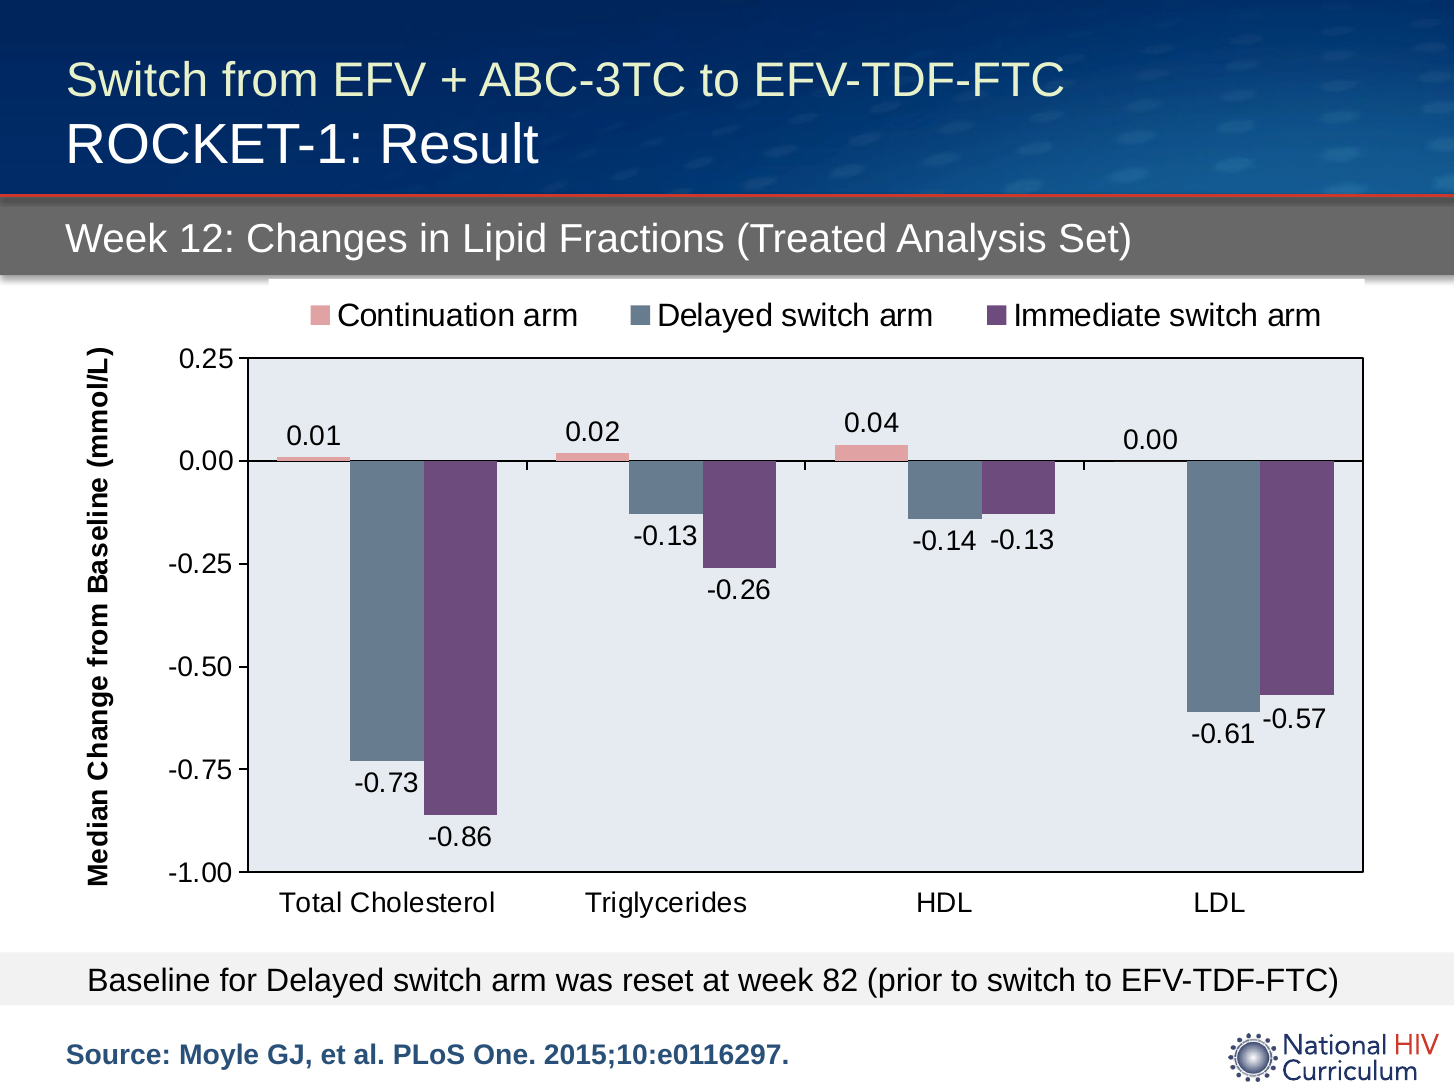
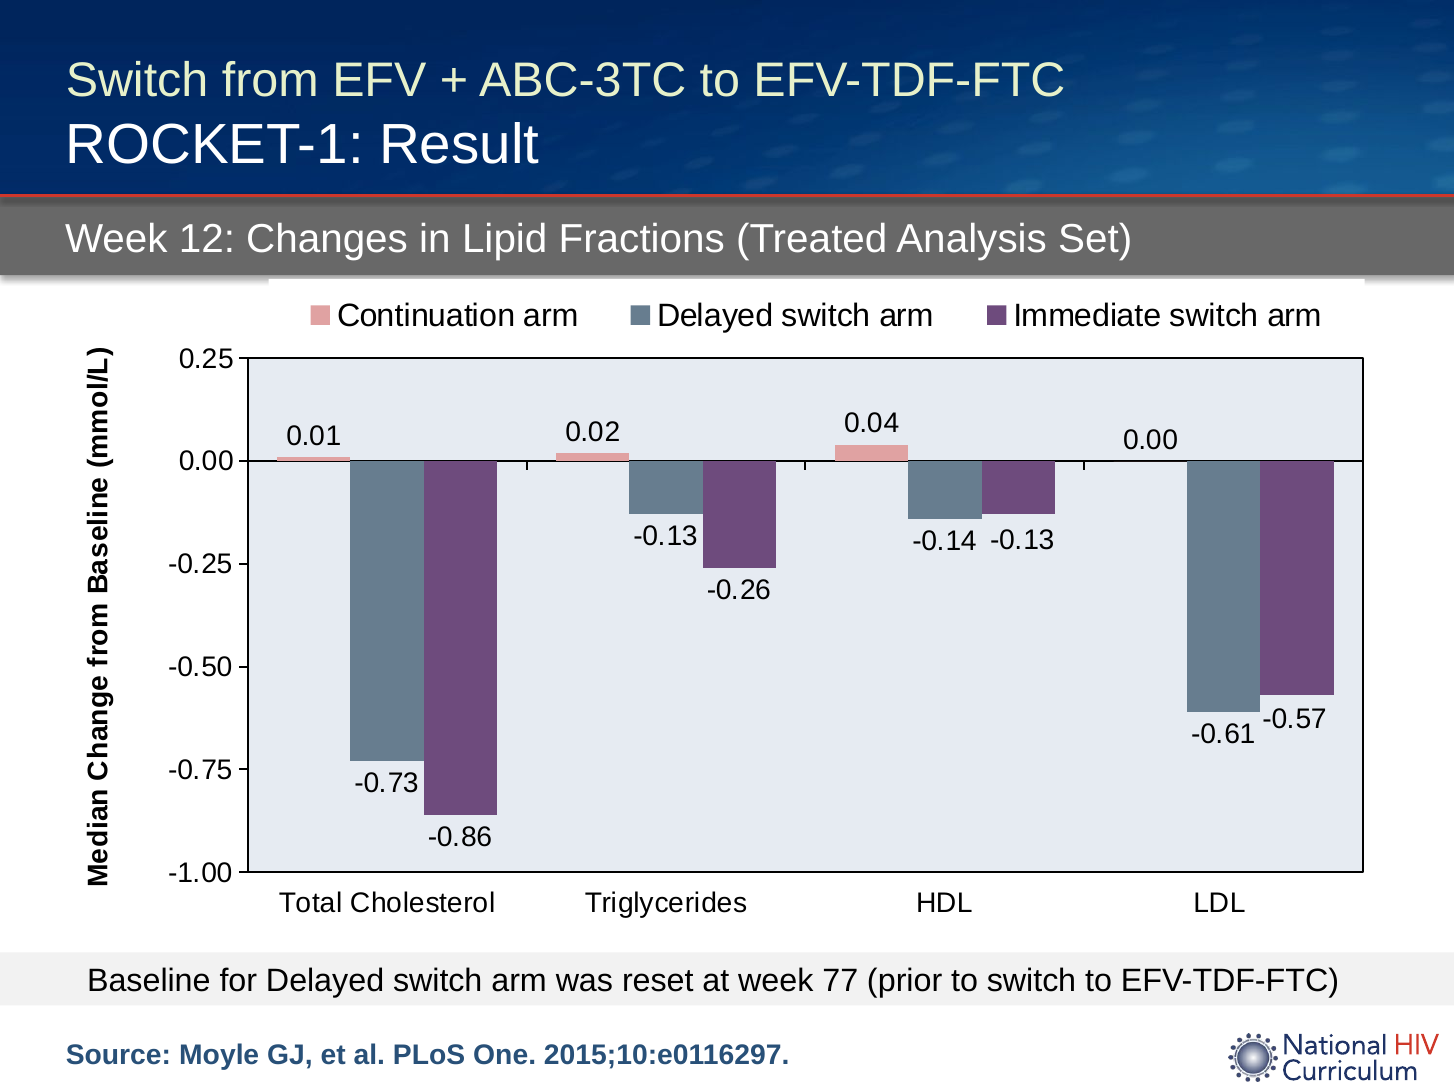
82: 82 -> 77
